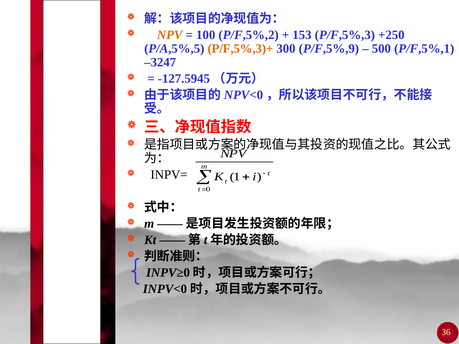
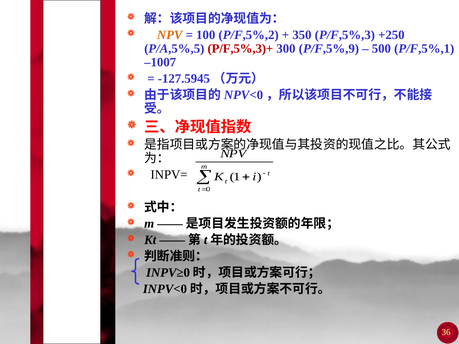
153: 153 -> 350
P/F,5%,3)+ colour: orange -> red
–3247: –3247 -> –1007
